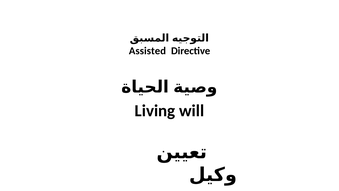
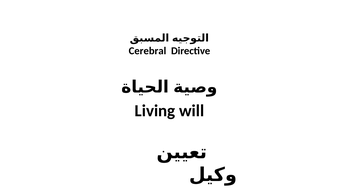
Assisted: Assisted -> Cerebral
